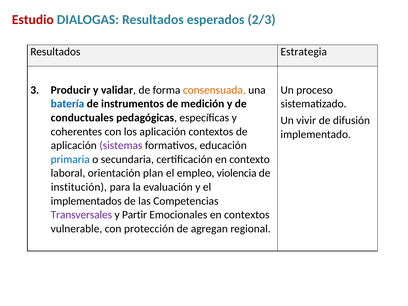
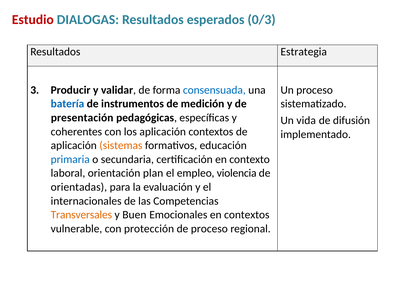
2/3: 2/3 -> 0/3
consensuada colour: orange -> blue
conductuales: conductuales -> presentación
vivir: vivir -> vida
sistemas colour: purple -> orange
institución: institución -> orientadas
implementados: implementados -> internacionales
Transversales colour: purple -> orange
Partir: Partir -> Buen
de agregan: agregan -> proceso
